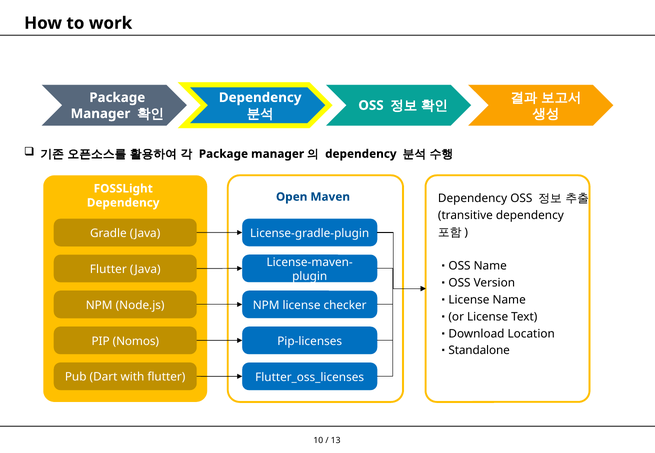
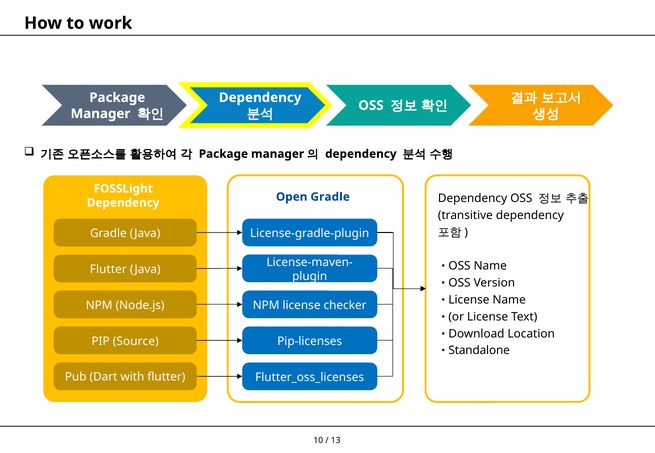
Open Maven: Maven -> Gradle
Nomos: Nomos -> Source
